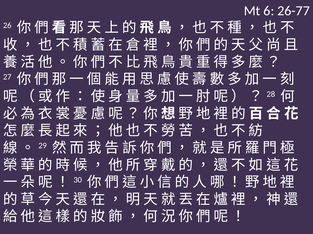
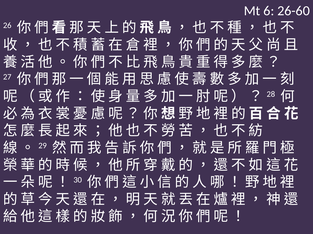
26-77: 26-77 -> 26-60
